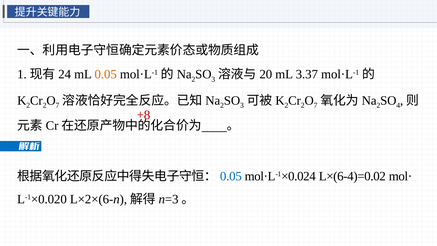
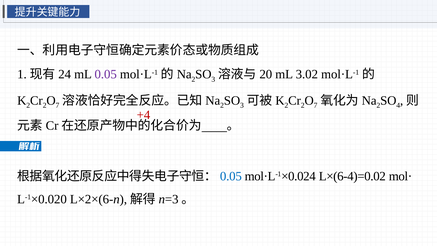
0.05 at (106, 74) colour: orange -> purple
3.37: 3.37 -> 3.02
+8: +8 -> +4
